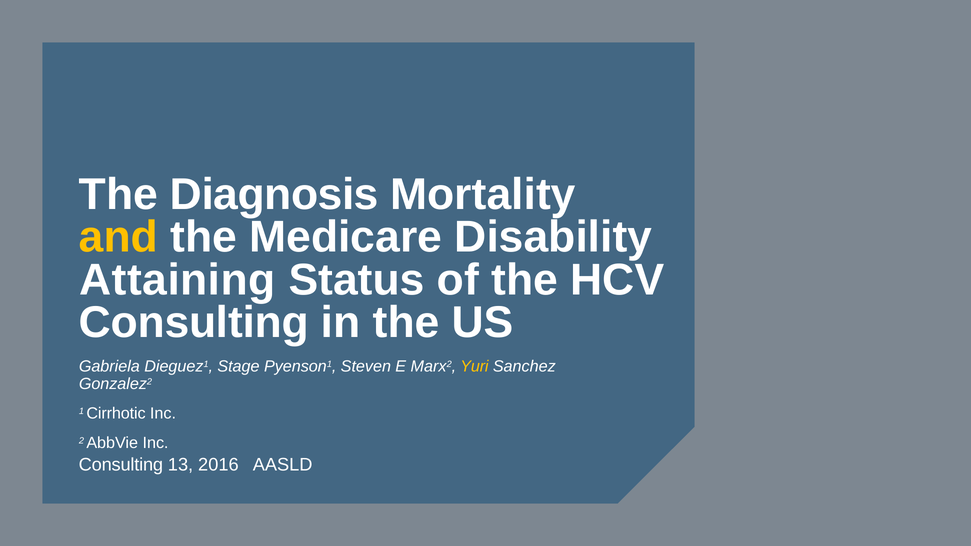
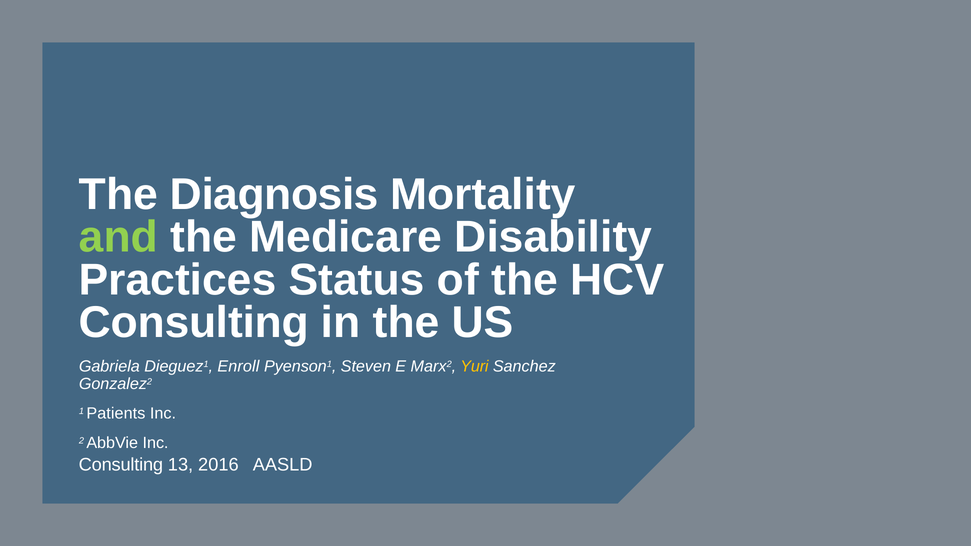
and colour: yellow -> light green
Attaining: Attaining -> Practices
Stage: Stage -> Enroll
Cirrhotic: Cirrhotic -> Patients
